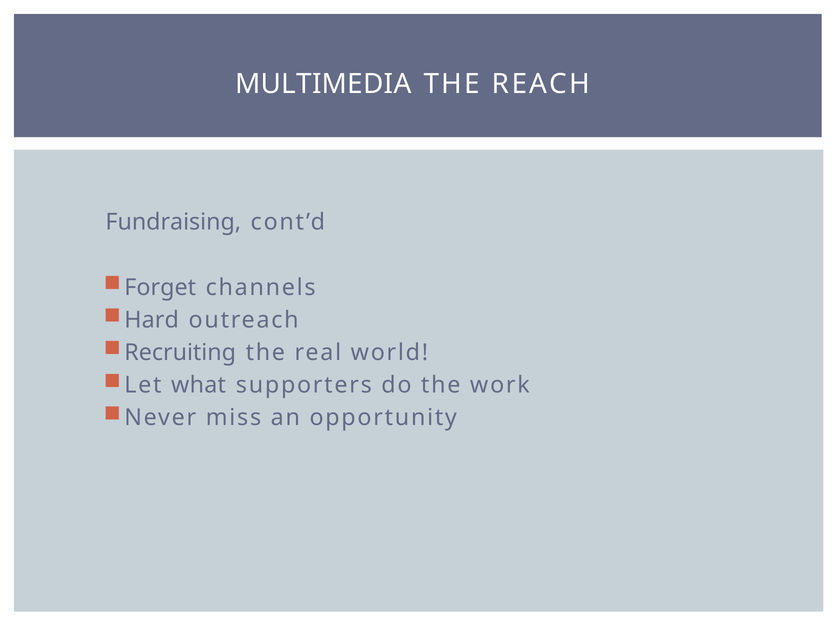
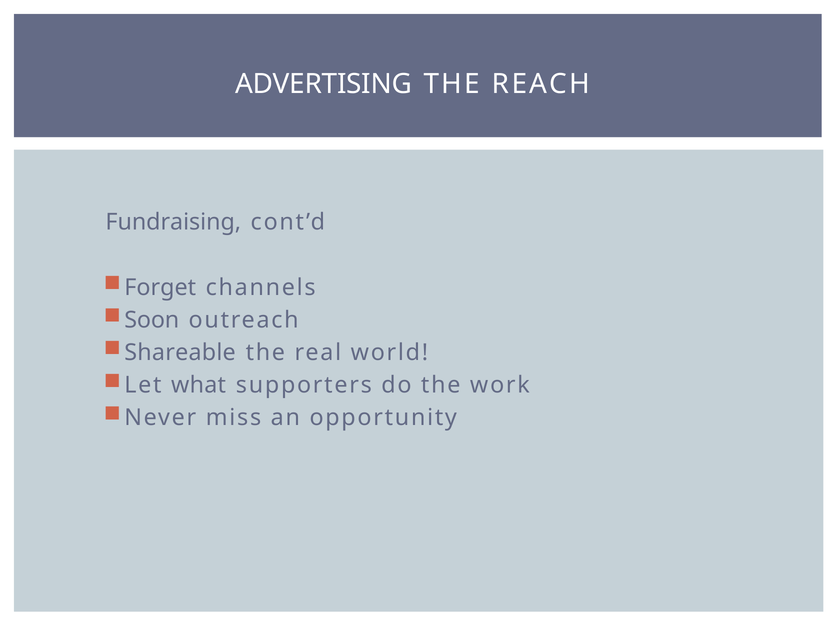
MULTIMEDIA: MULTIMEDIA -> ADVERTISING
Hard: Hard -> Soon
Recruiting: Recruiting -> Shareable
